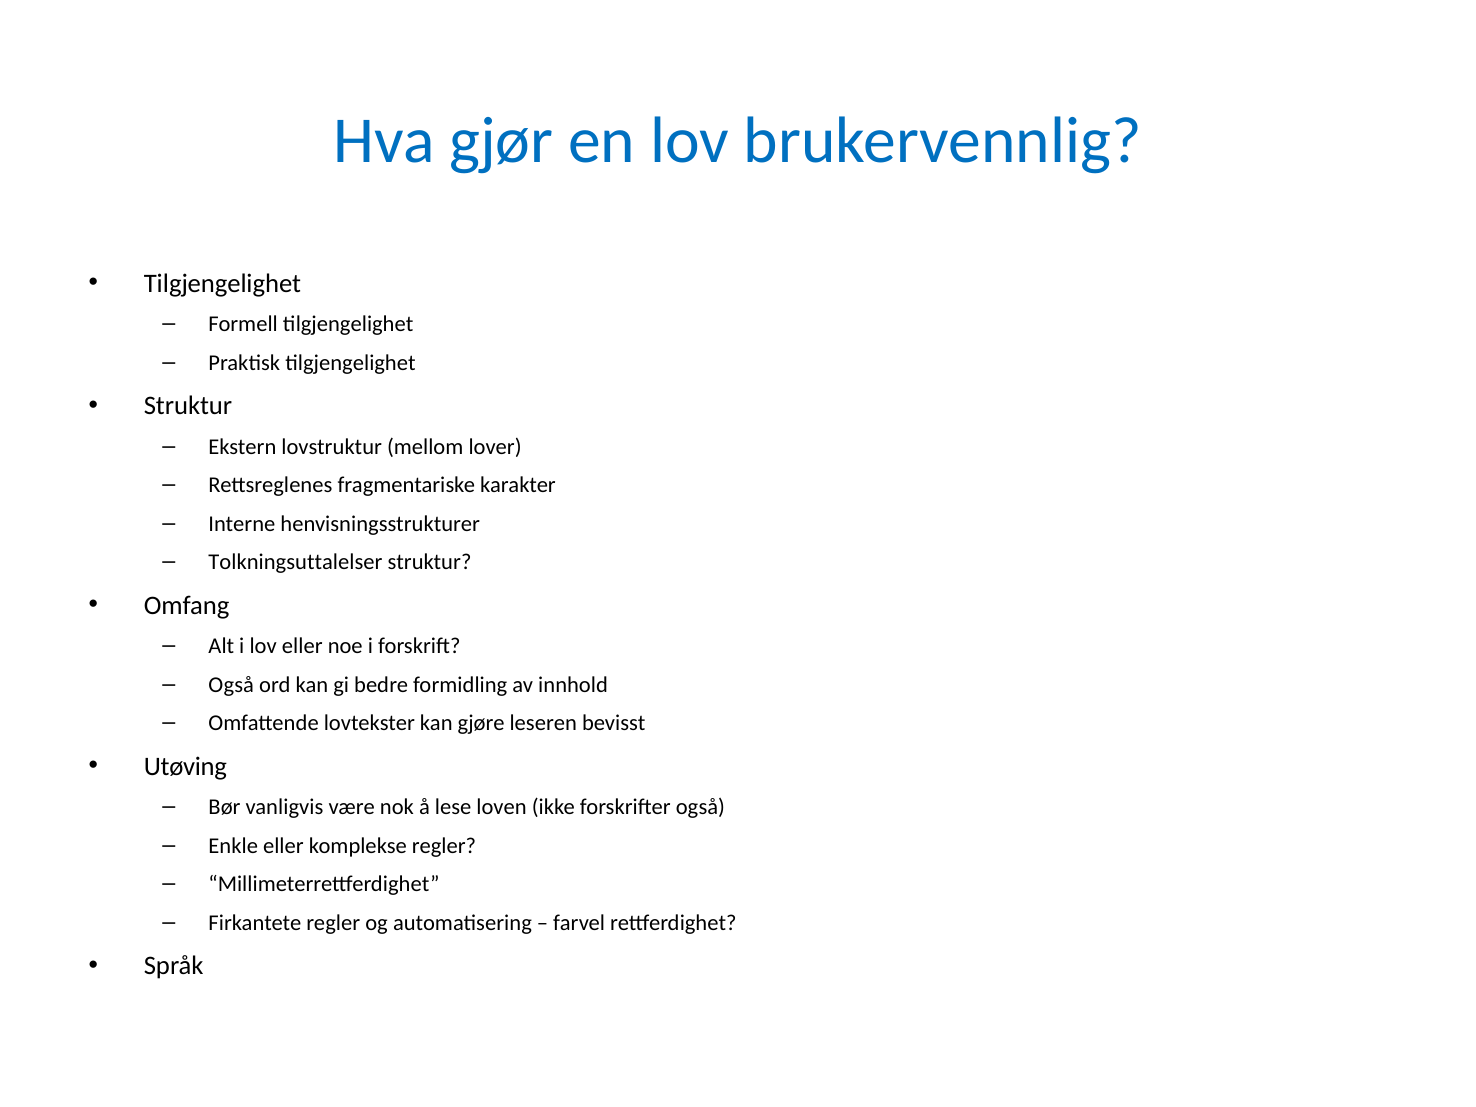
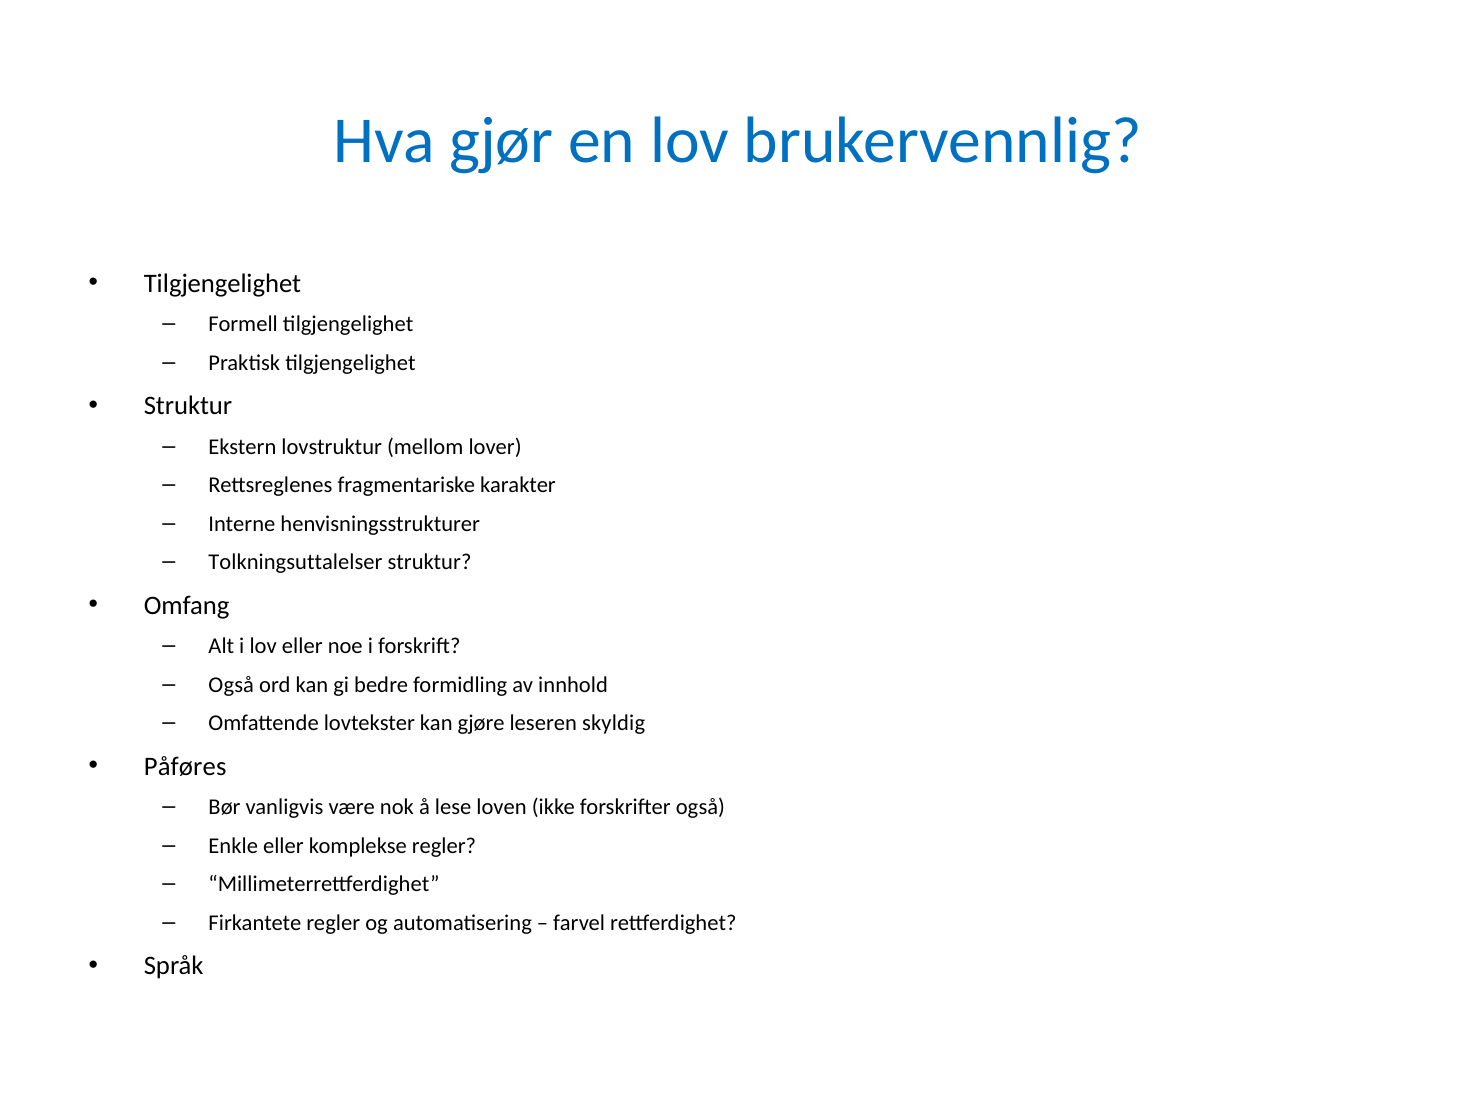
bevisst: bevisst -> skyldig
Utøving: Utøving -> Påføres
